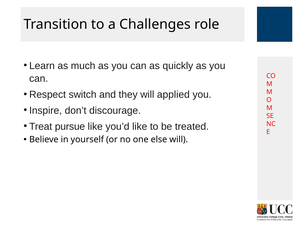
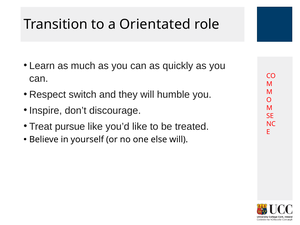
Challenges: Challenges -> Orientated
applied: applied -> humble
